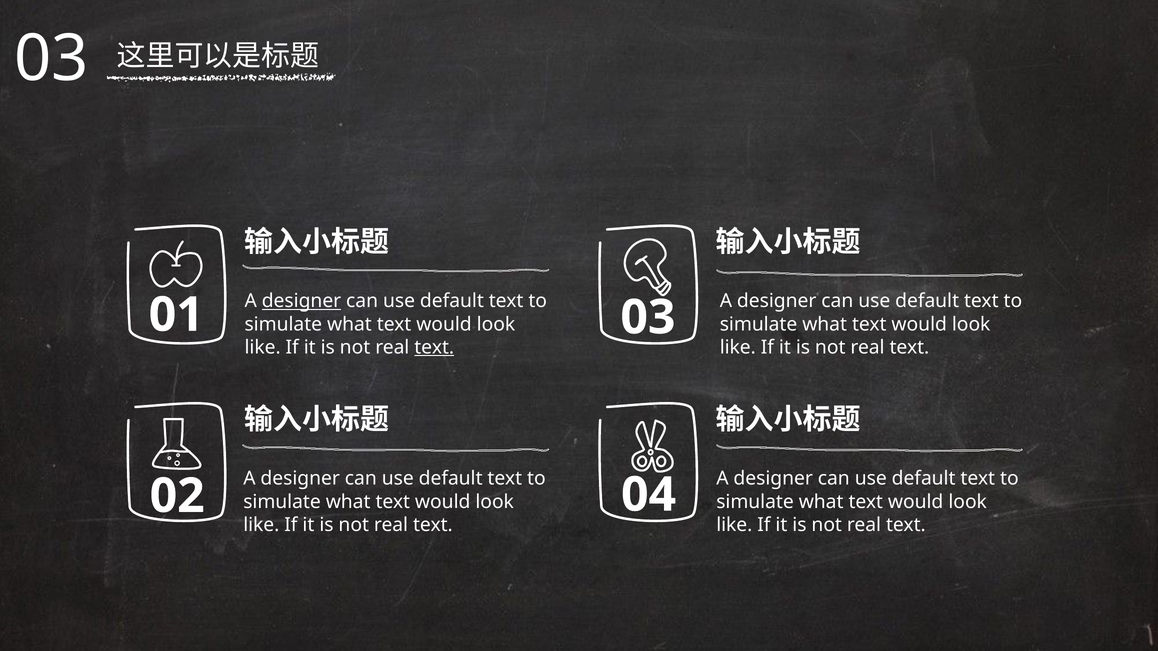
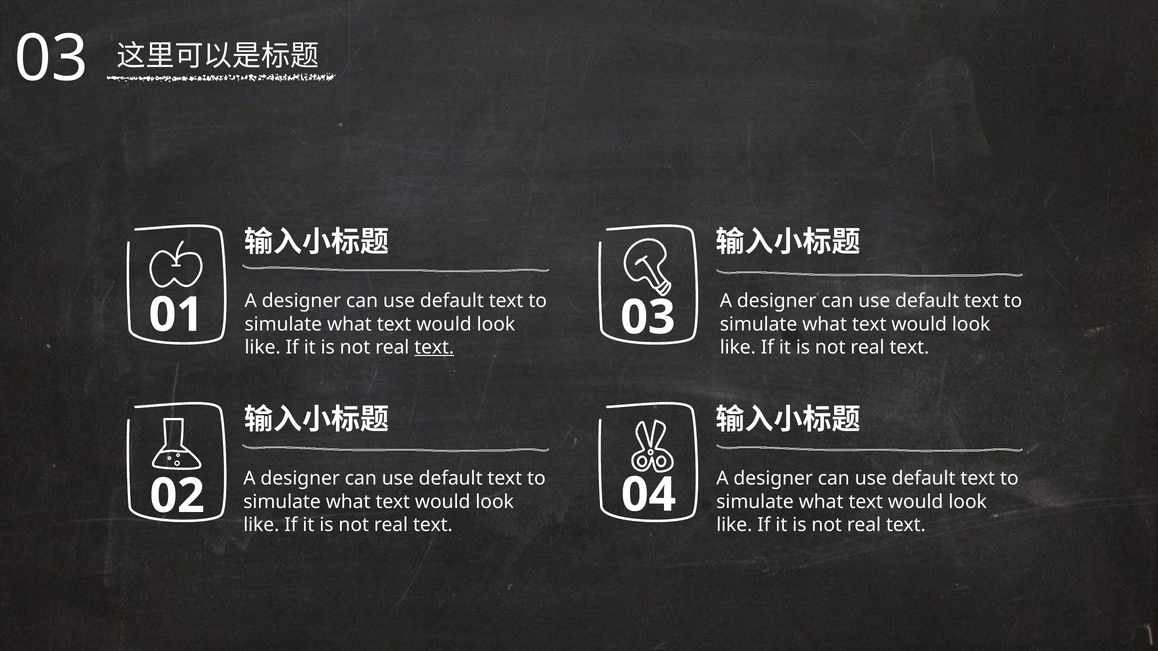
designer at (301, 301) underline: present -> none
